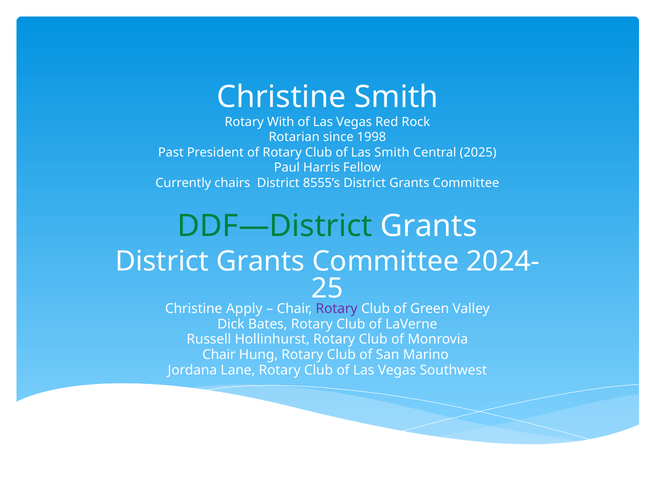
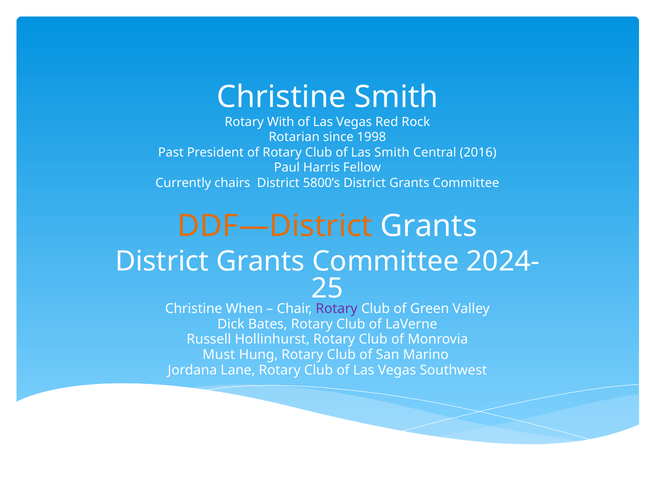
2025: 2025 -> 2016
8555’s: 8555’s -> 5800’s
DDF—District colour: green -> orange
Apply: Apply -> When
Chair at (219, 355): Chair -> Must
